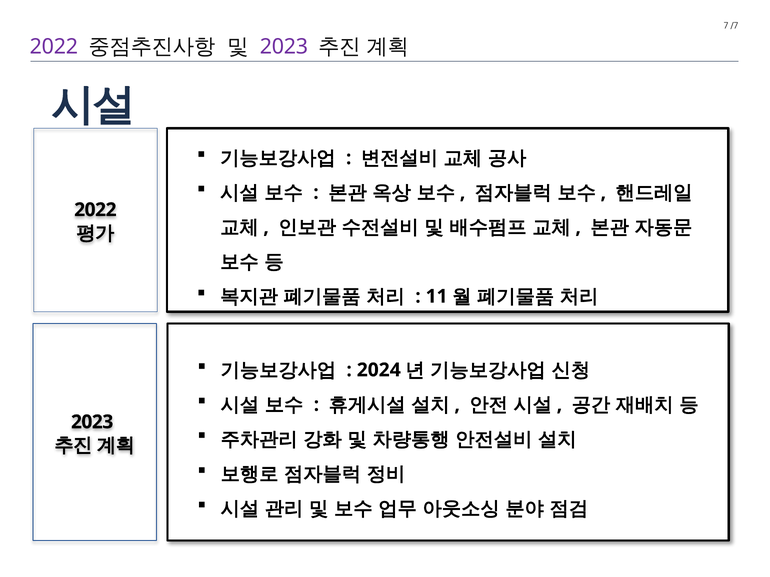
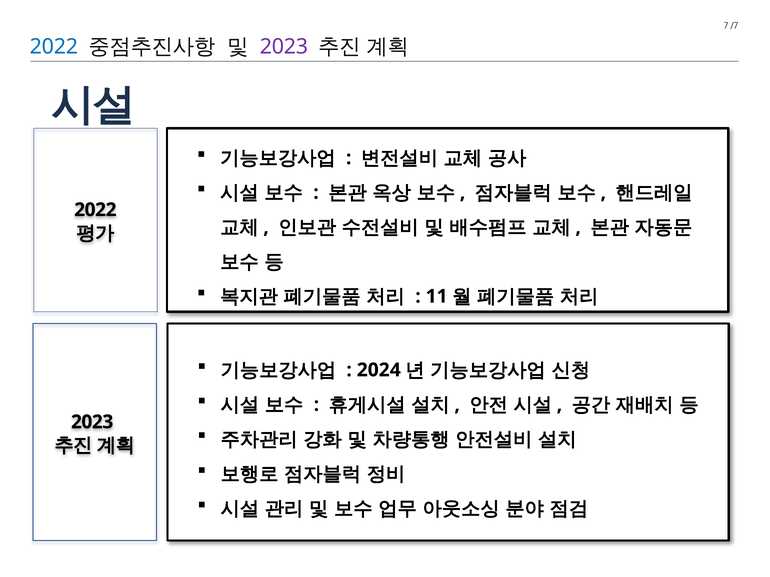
2022 at (54, 47) colour: purple -> blue
